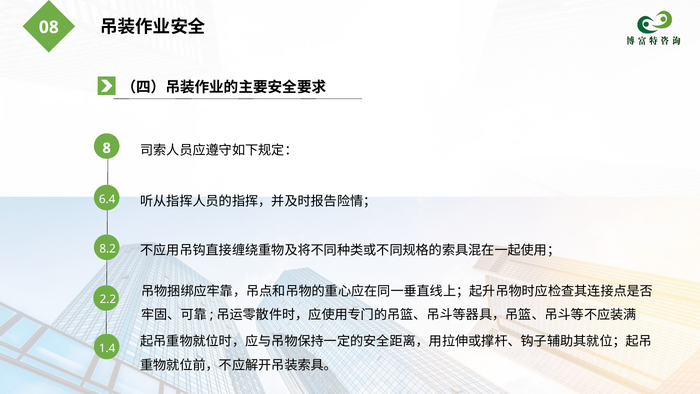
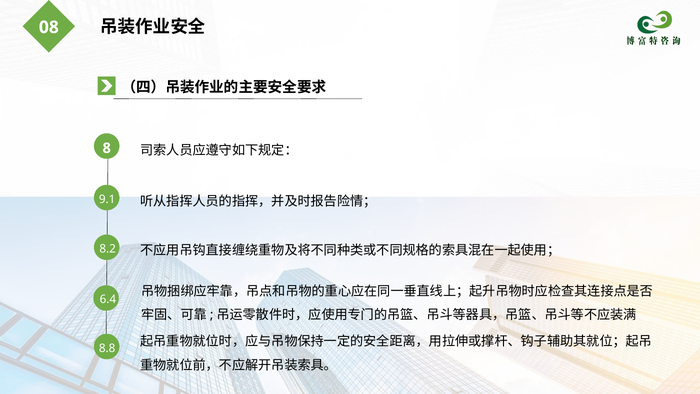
6.4: 6.4 -> 9.1
2.2: 2.2 -> 6.4
1.4: 1.4 -> 8.8
